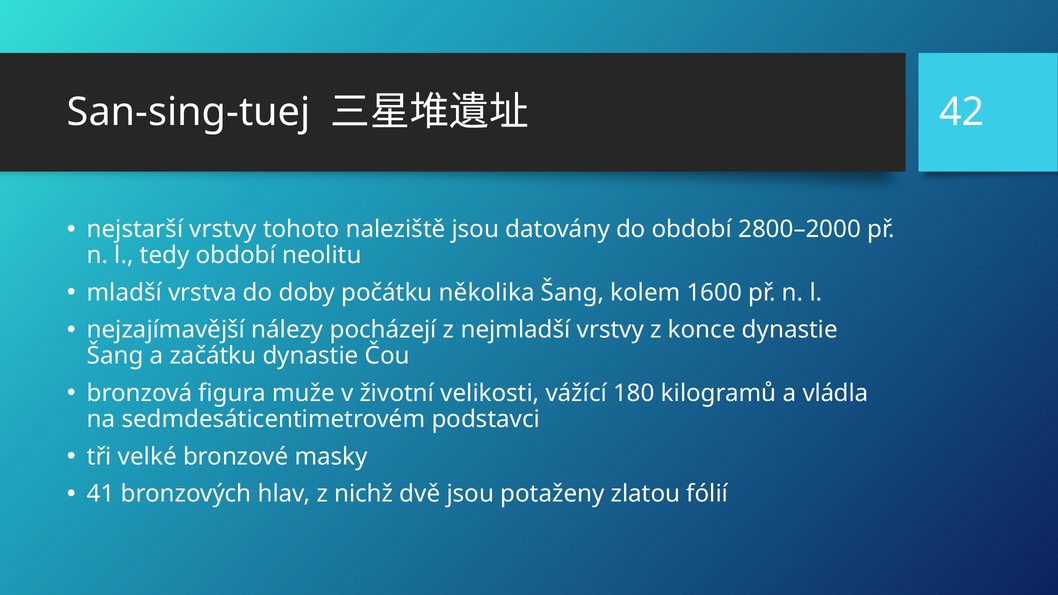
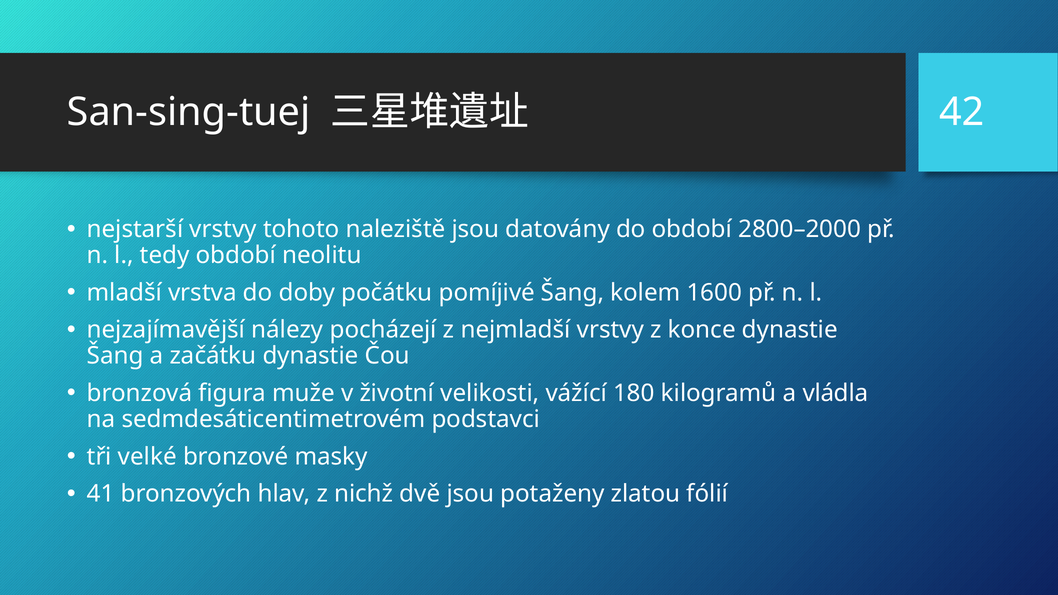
několika: několika -> pomíjivé
